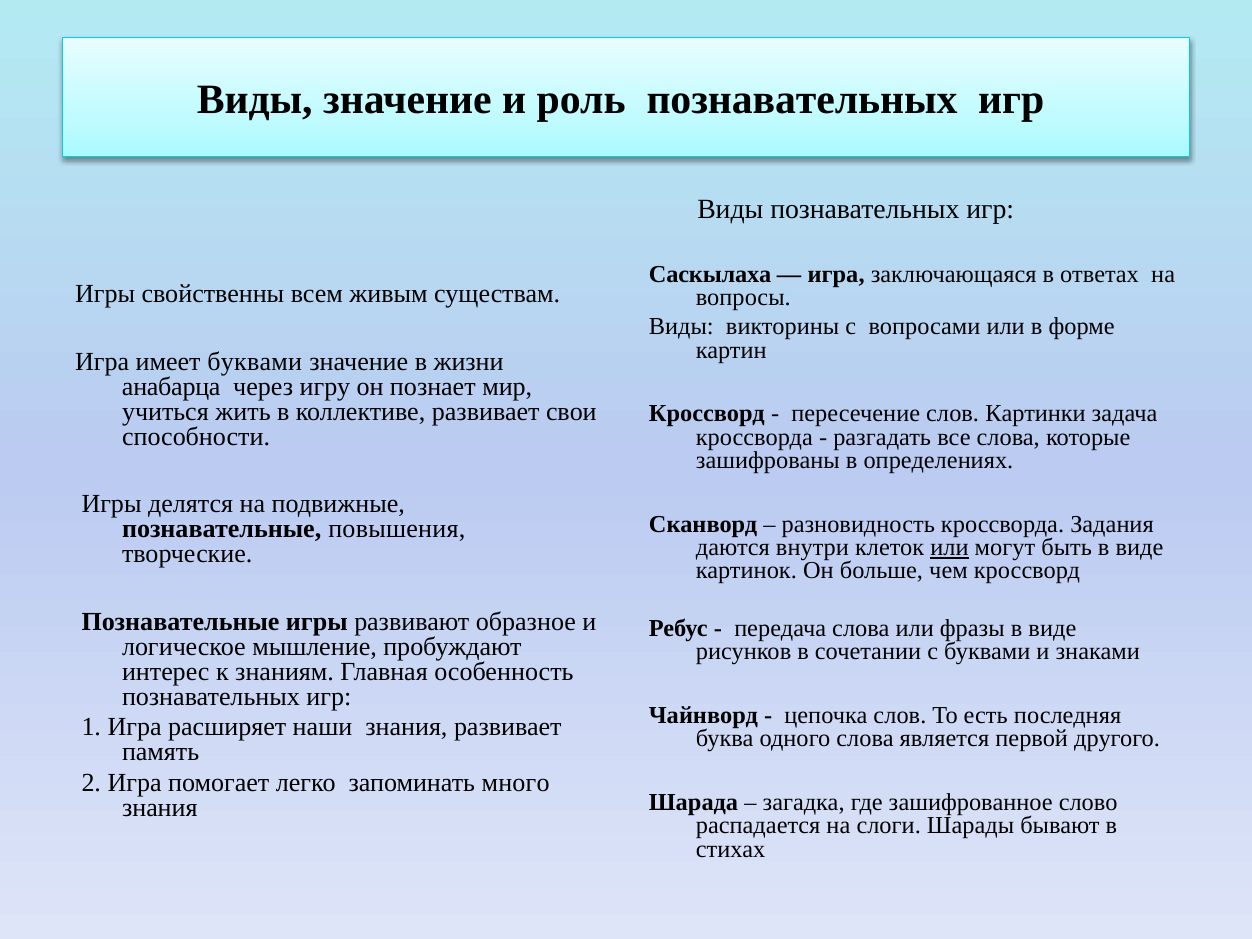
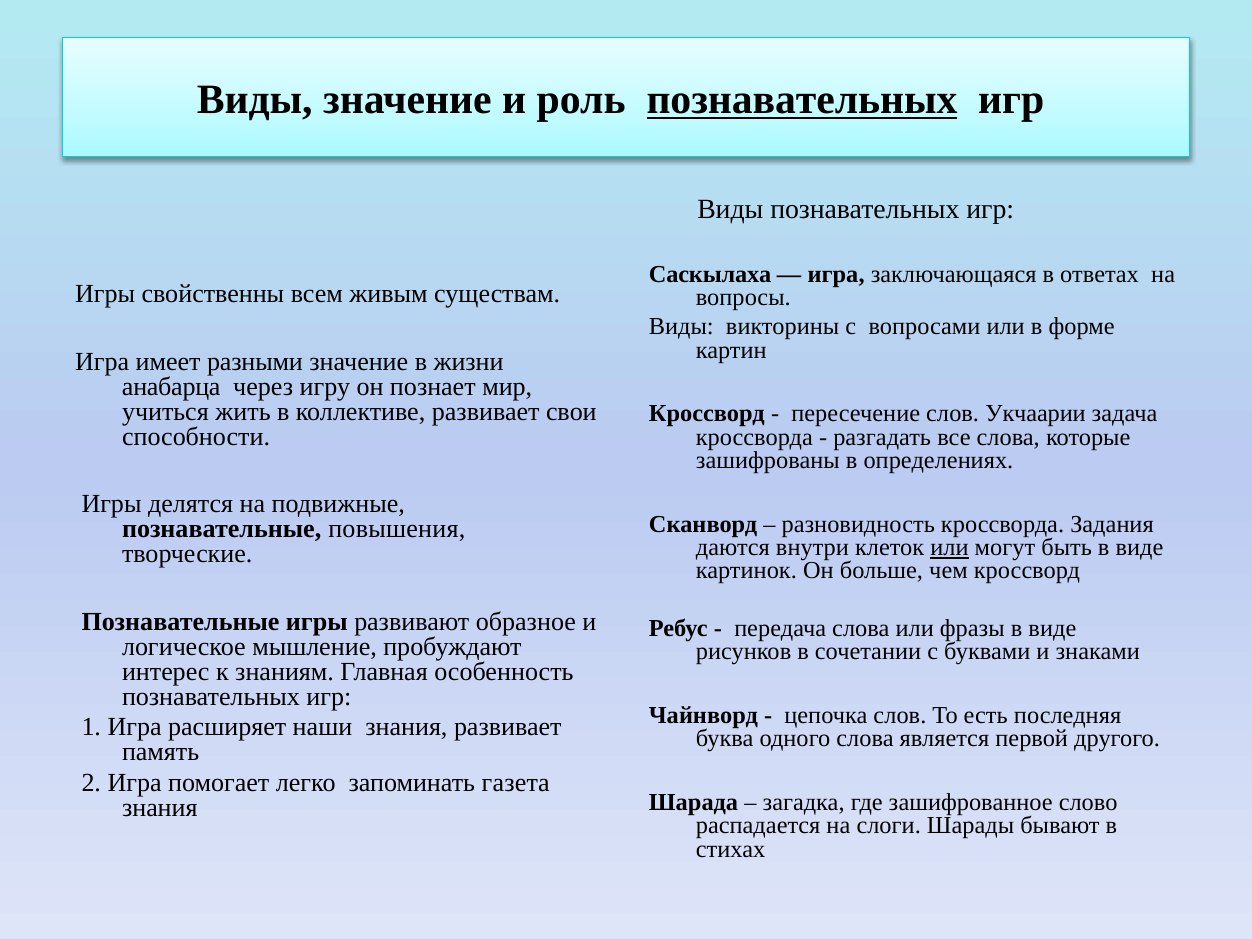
познавательных at (802, 100) underline: none -> present
имеет буквами: буквами -> разными
Картинки: Картинки -> Укчаарии
много: много -> газета
